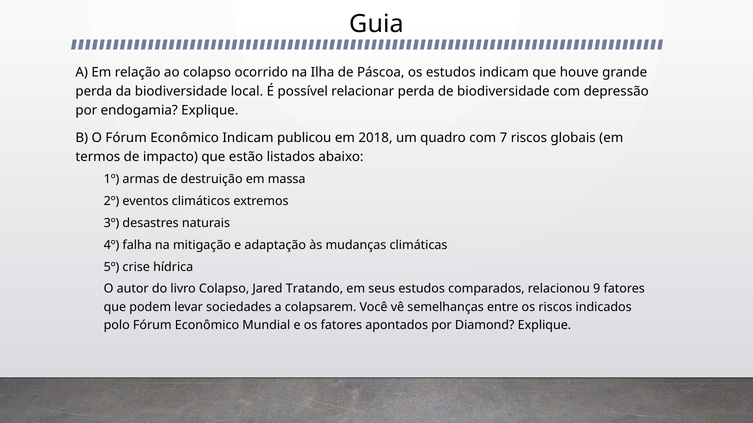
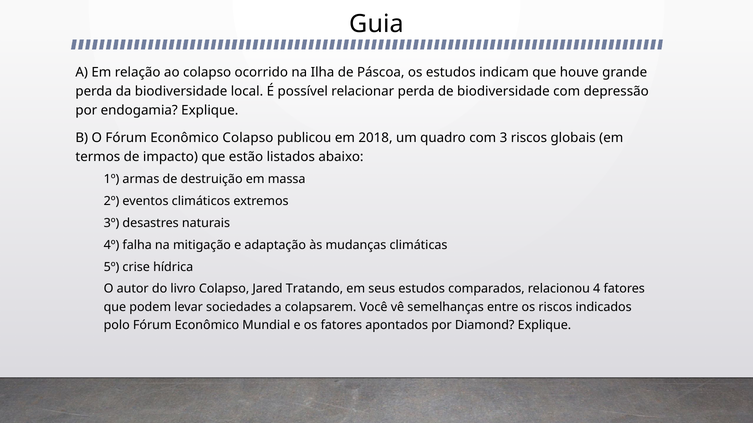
Econômico Indicam: Indicam -> Colapso
7: 7 -> 3
9: 9 -> 4
